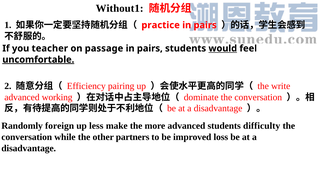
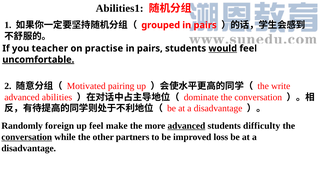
Without1: Without1 -> Abilities1
practice: practice -> grouped
passage: passage -> practise
Efficiency: Efficiency -> Motivated
working: working -> abilities
up less: less -> feel
advanced at (186, 126) underline: none -> present
conversation at (27, 137) underline: none -> present
